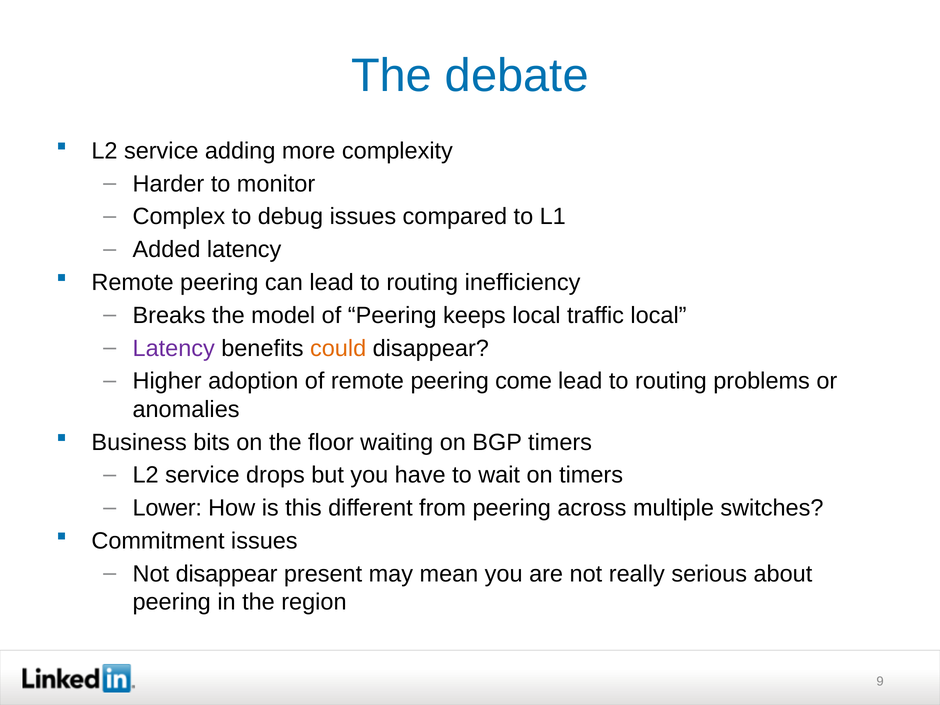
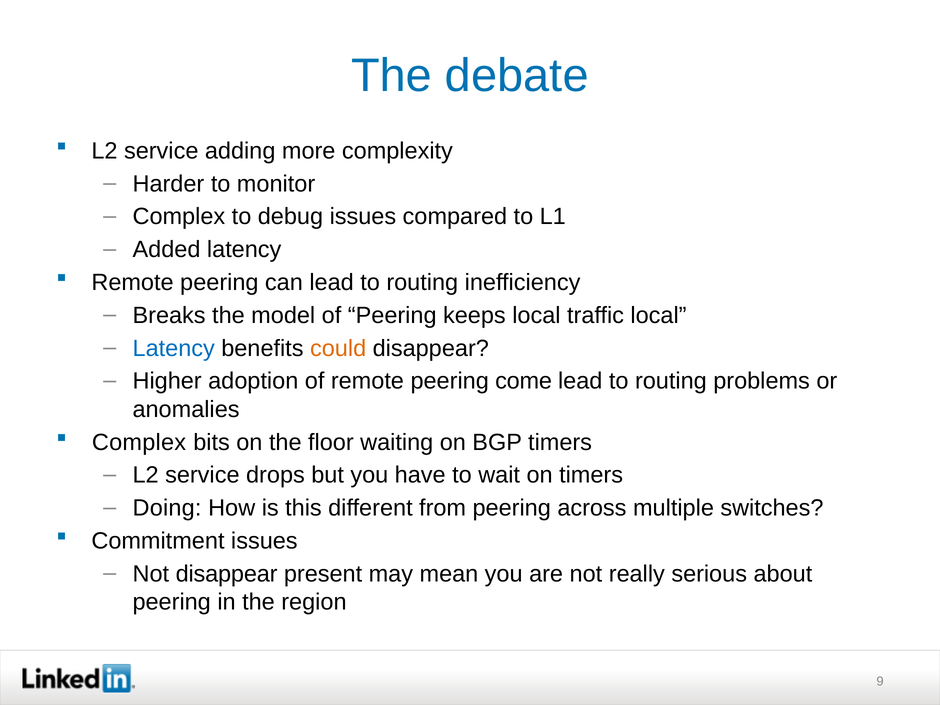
Latency at (174, 348) colour: purple -> blue
Business at (139, 442): Business -> Complex
Lower: Lower -> Doing
